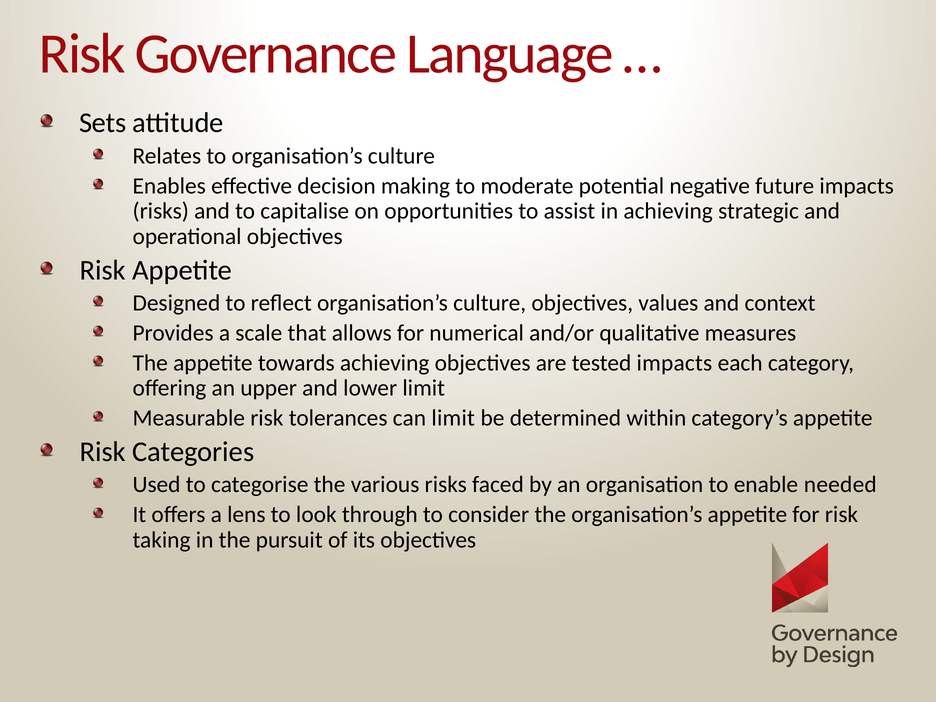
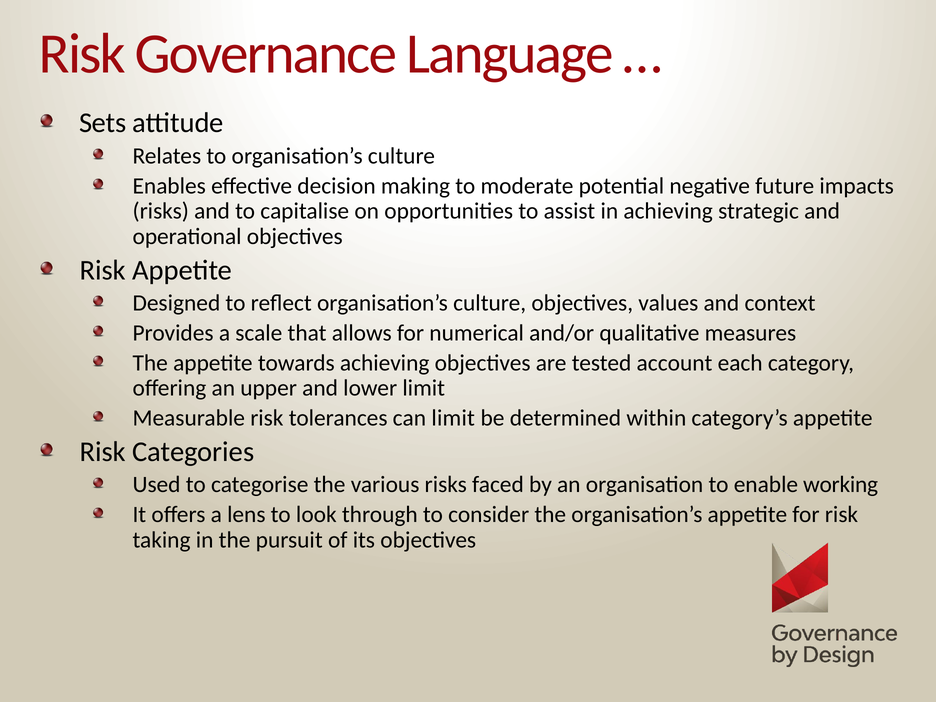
tested impacts: impacts -> account
needed: needed -> working
